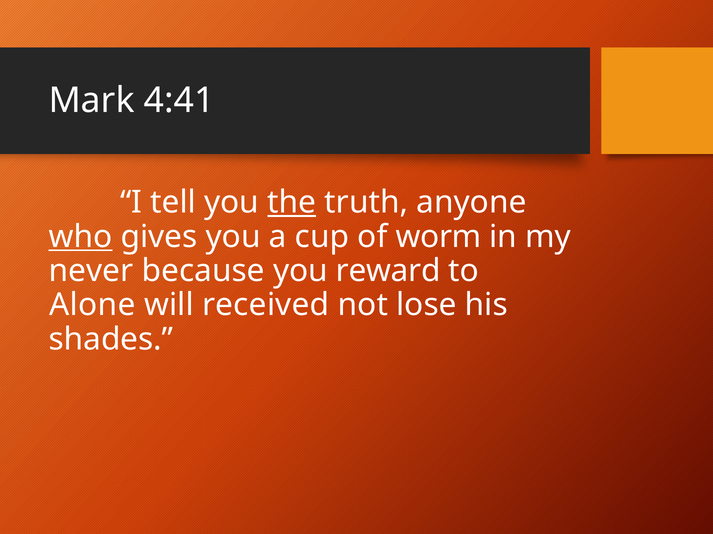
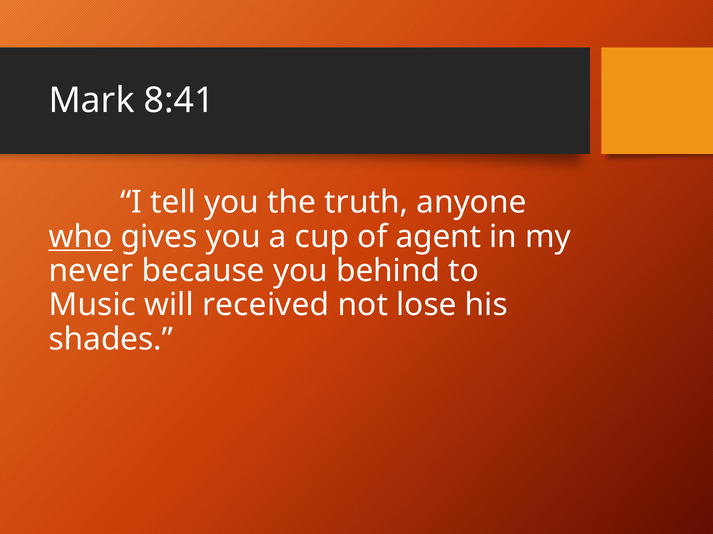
4:41: 4:41 -> 8:41
the underline: present -> none
worm: worm -> agent
reward: reward -> behind
Alone: Alone -> Music
